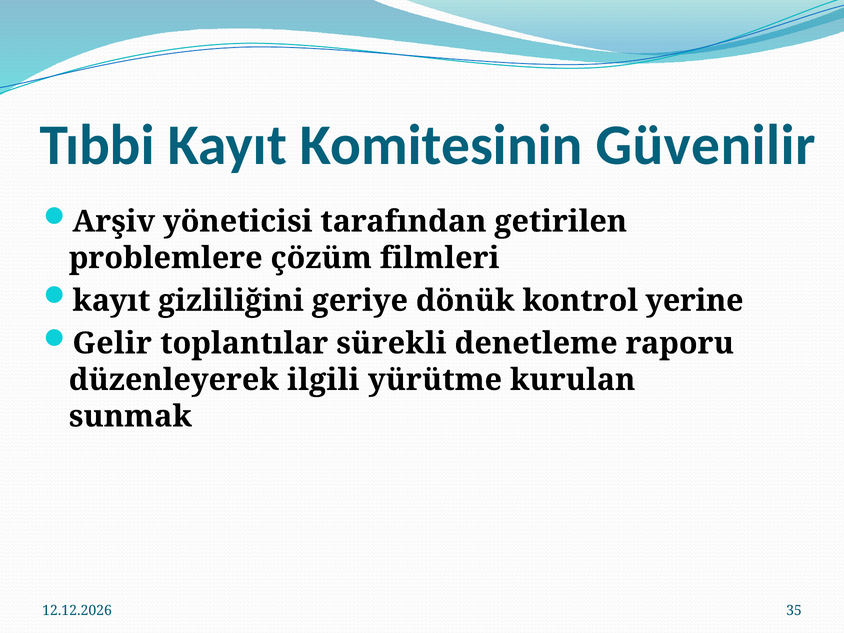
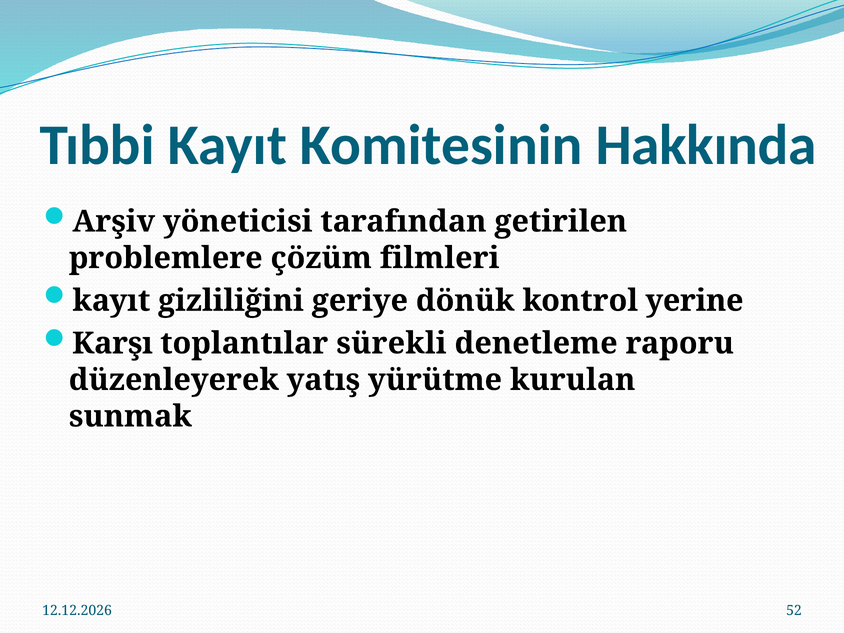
Güvenilir: Güvenilir -> Hakkında
Gelir: Gelir -> Karşı
ilgili: ilgili -> yatış
35: 35 -> 52
